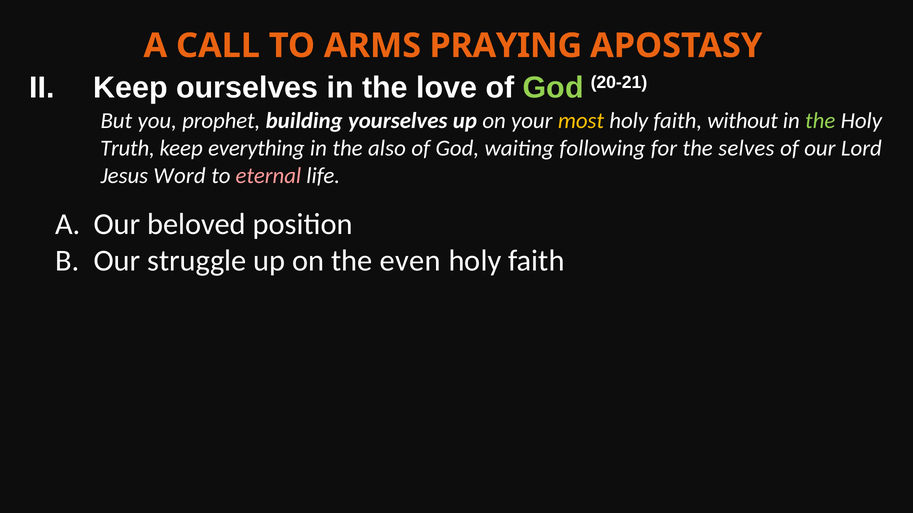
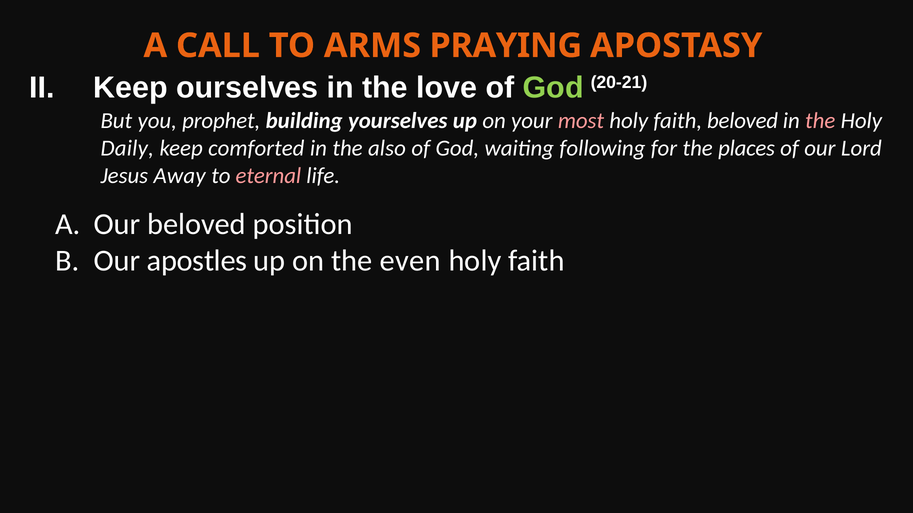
most colour: yellow -> pink
faith without: without -> beloved
the at (820, 121) colour: light green -> pink
Truth: Truth -> Daily
everything: everything -> comforted
selves: selves -> places
Word: Word -> Away
struggle: struggle -> apostles
